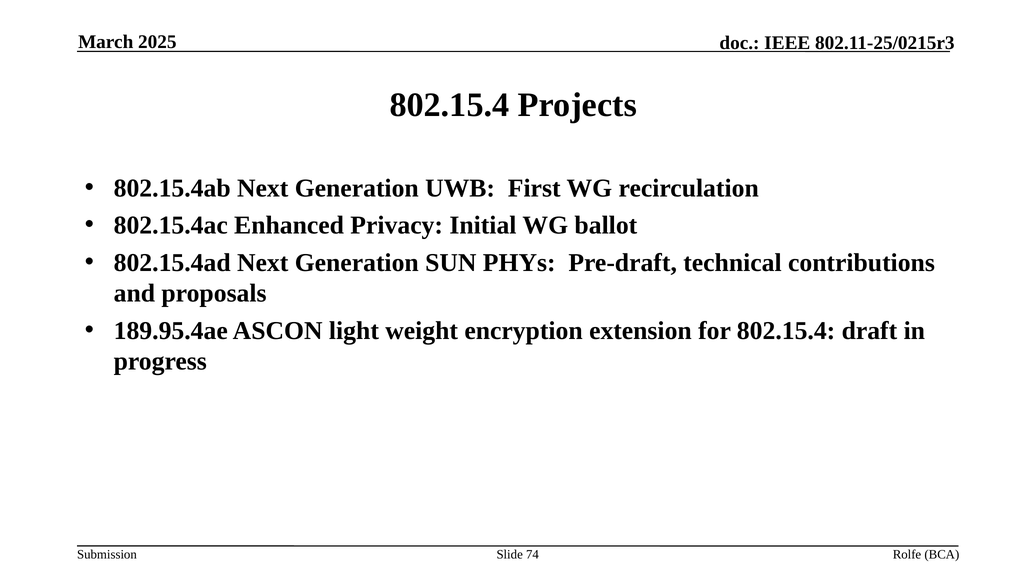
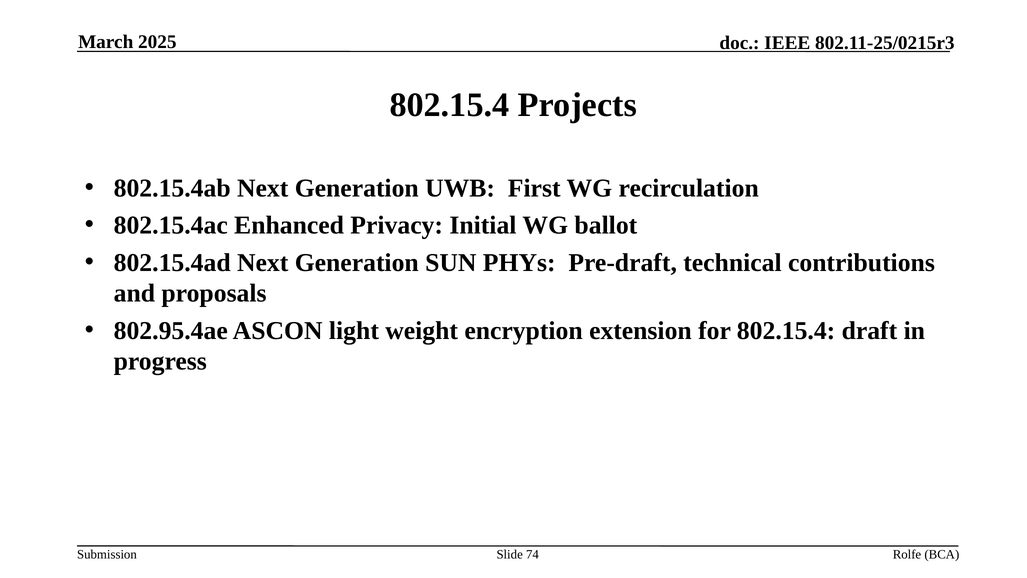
189.95.4ae: 189.95.4ae -> 802.95.4ae
